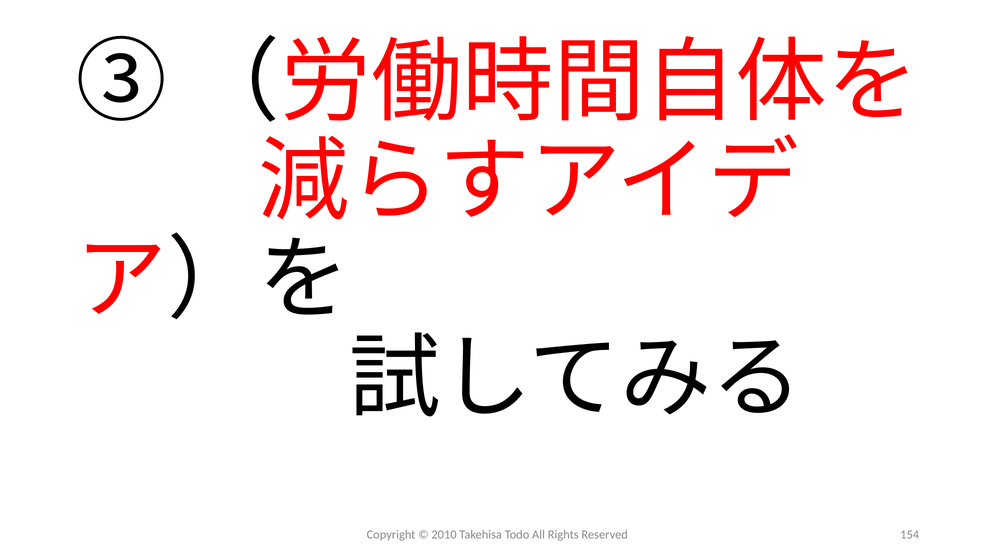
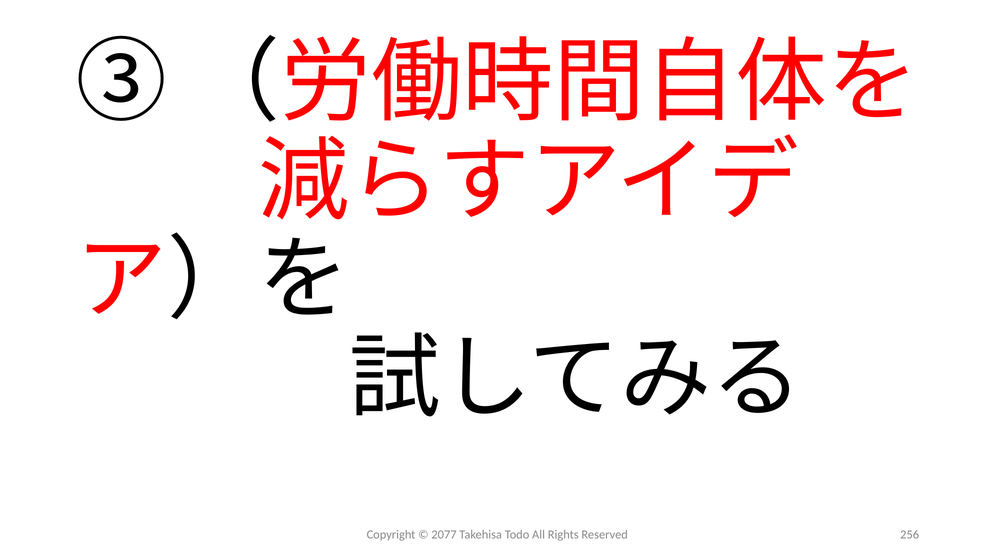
2010: 2010 -> 2077
154: 154 -> 256
